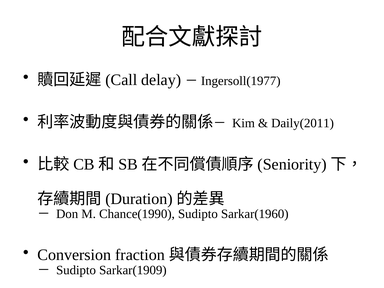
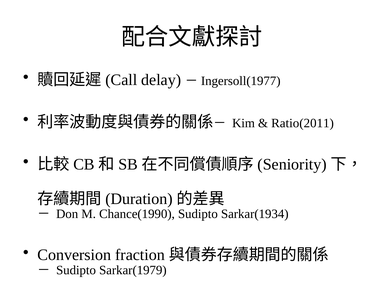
Daily(2011: Daily(2011 -> Ratio(2011
Sarkar(1960: Sarkar(1960 -> Sarkar(1934
Sarkar(1909: Sarkar(1909 -> Sarkar(1979
